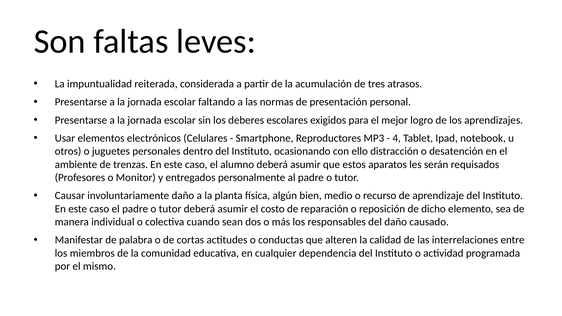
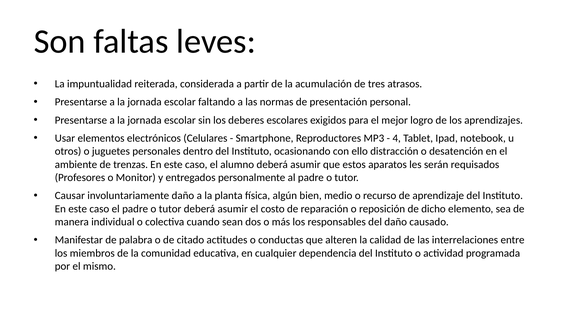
cortas: cortas -> citado
